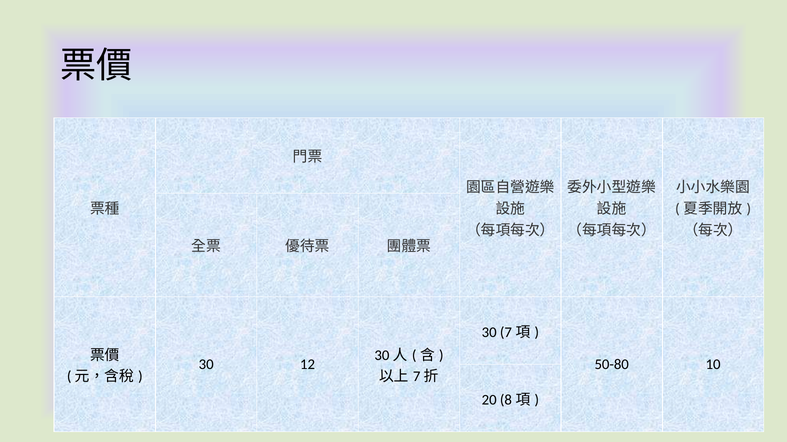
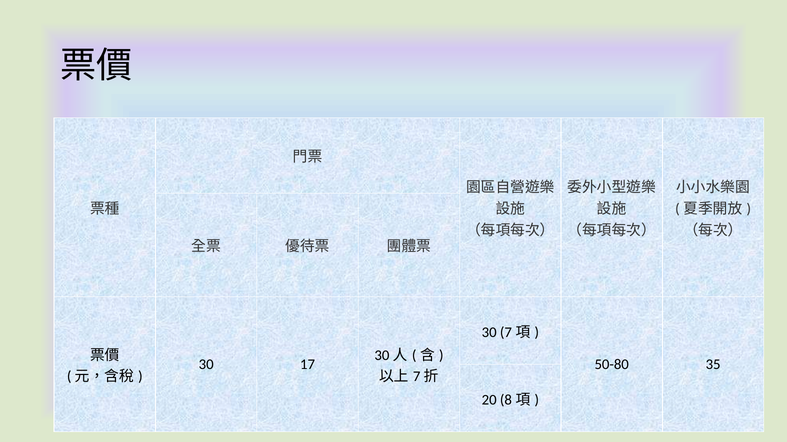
12: 12 -> 17
10: 10 -> 35
